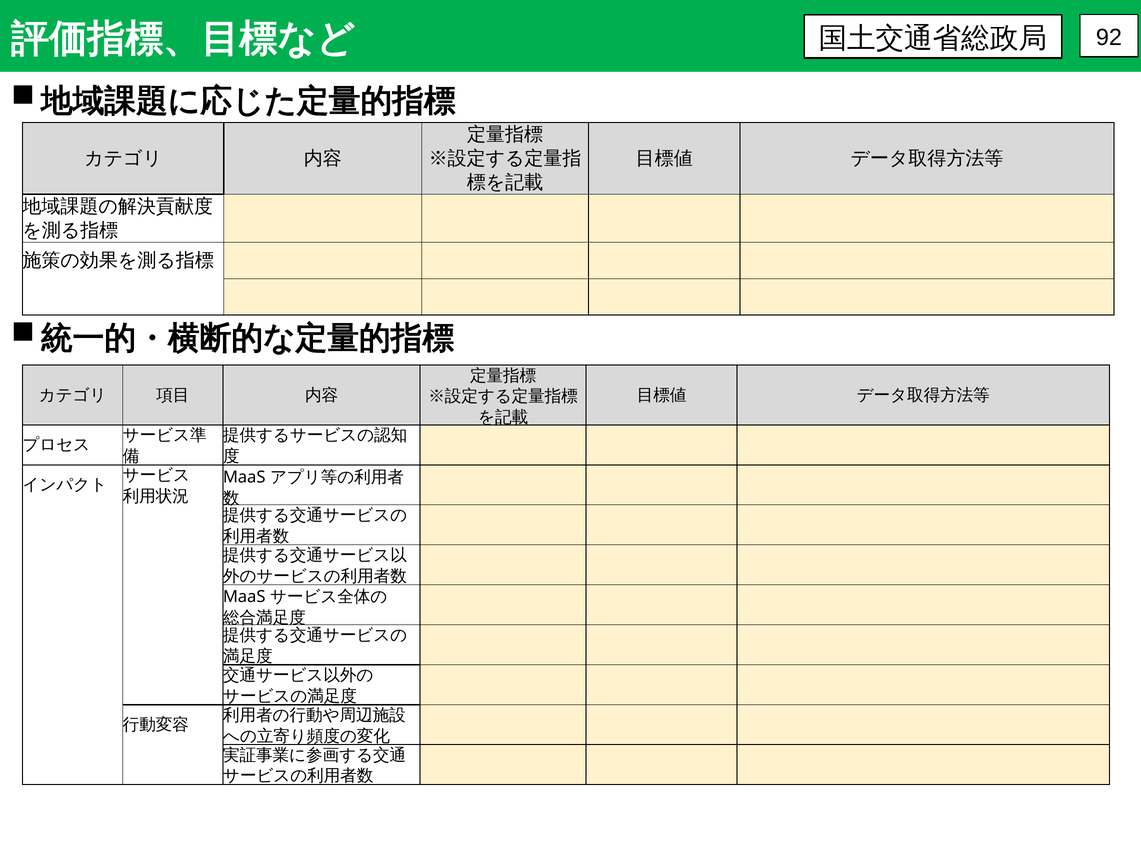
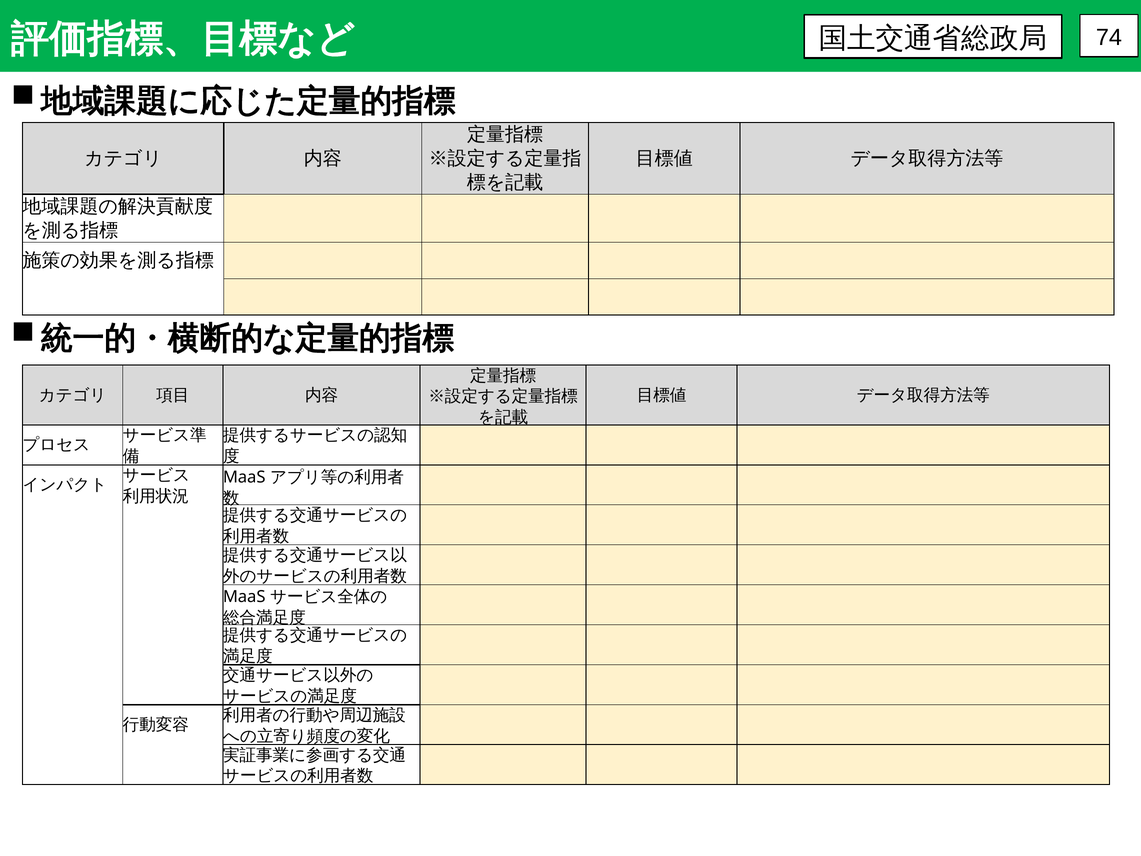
92: 92 -> 74
